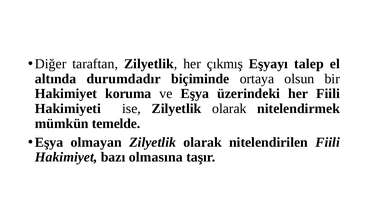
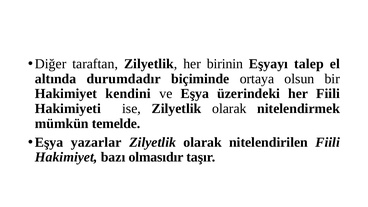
çıkmış: çıkmış -> birinin
koruma: koruma -> kendini
olmayan: olmayan -> yazarlar
olmasına: olmasına -> olmasıdır
